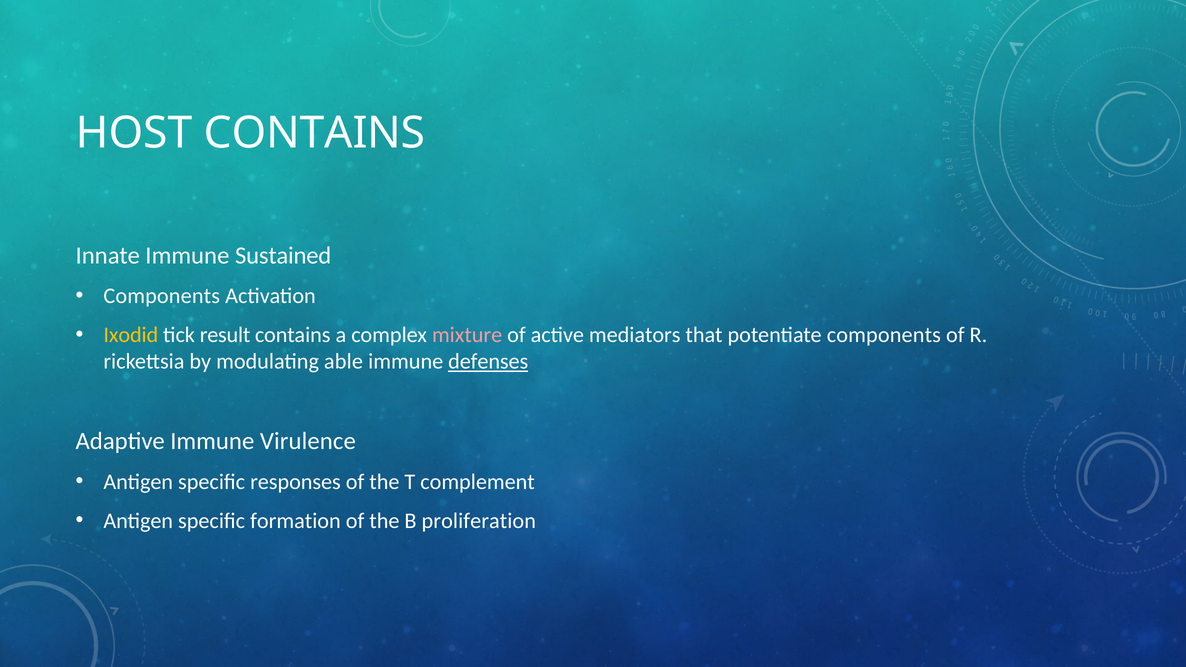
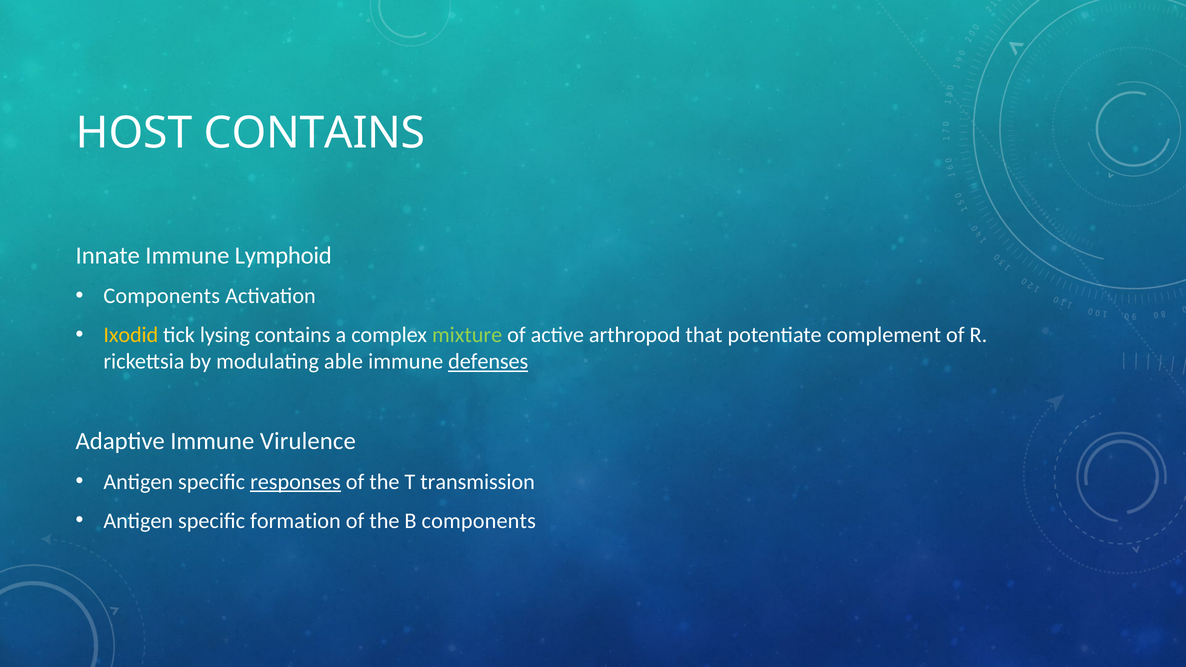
Sustained: Sustained -> Lymphoid
result: result -> lysing
mixture colour: pink -> light green
mediators: mediators -> arthropod
potentiate components: components -> complement
responses underline: none -> present
complement: complement -> transmission
B proliferation: proliferation -> components
